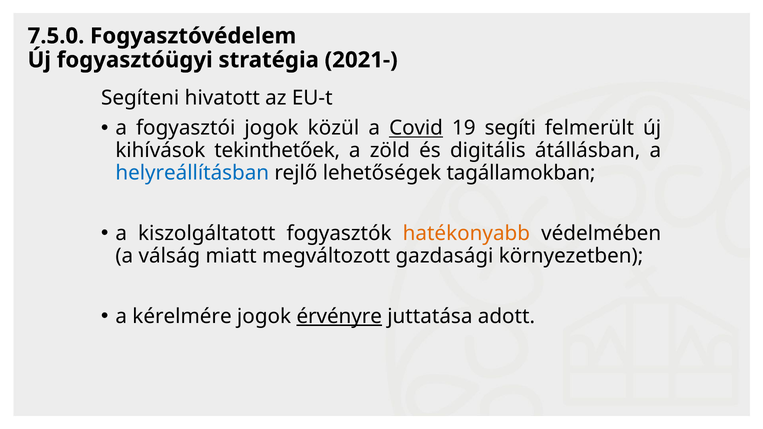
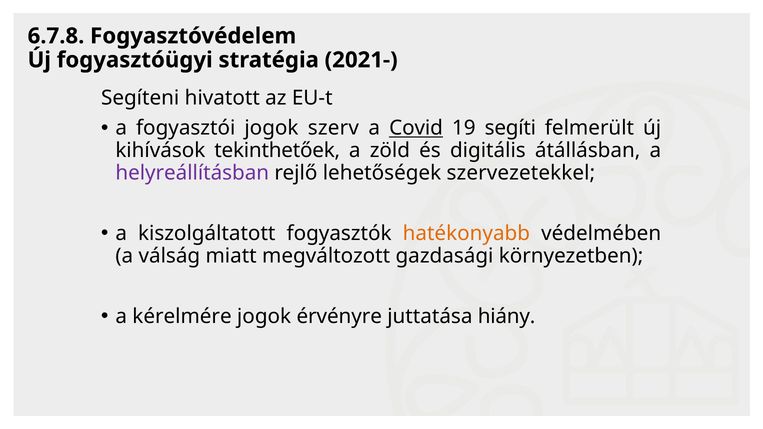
7.5.0: 7.5.0 -> 6.7.8
közül: közül -> szerv
helyreállításban colour: blue -> purple
tagállamokban: tagállamokban -> szervezetekkel
érvényre underline: present -> none
adott: adott -> hiány
